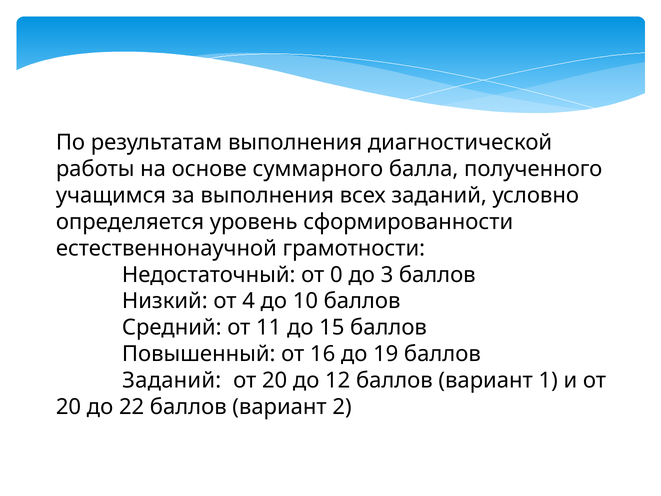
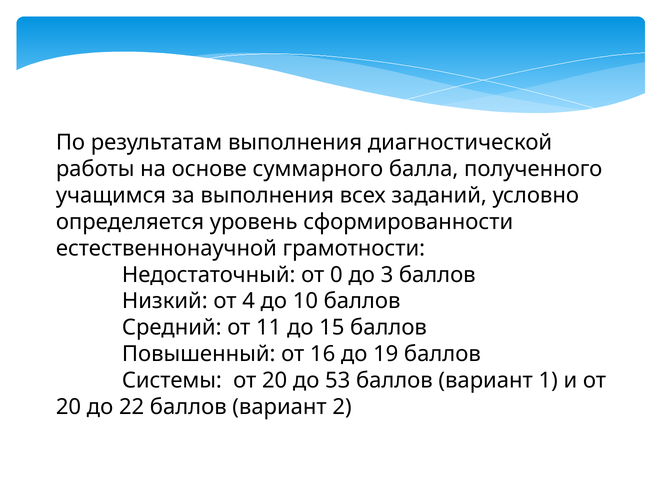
Заданий at (172, 380): Заданий -> Системы
12: 12 -> 53
